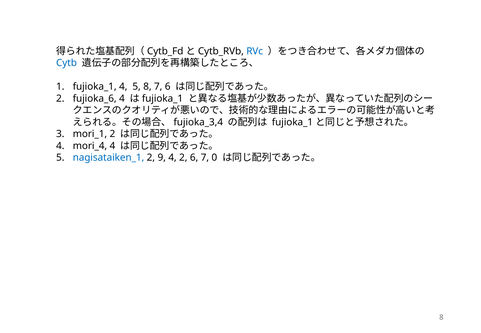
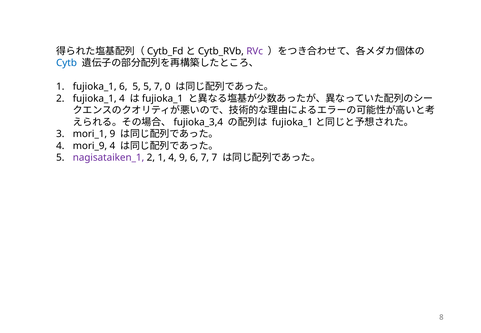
RVc colour: blue -> purple
fujioka_1 4: 4 -> 6
5 8: 8 -> 5
7 6: 6 -> 0
2 fujioka_6: fujioka_6 -> fujioka_1
mori_1 2: 2 -> 9
mori_4: mori_4 -> mori_9
nagisataiken_1 colour: blue -> purple
2 9: 9 -> 1
4 2: 2 -> 9
7 0: 0 -> 7
